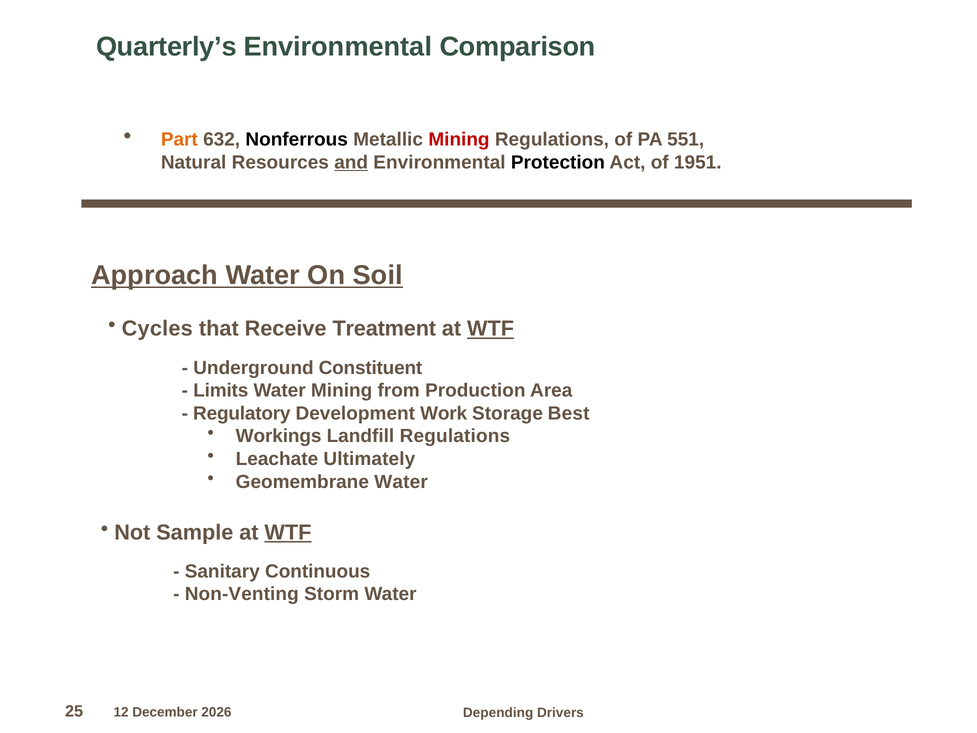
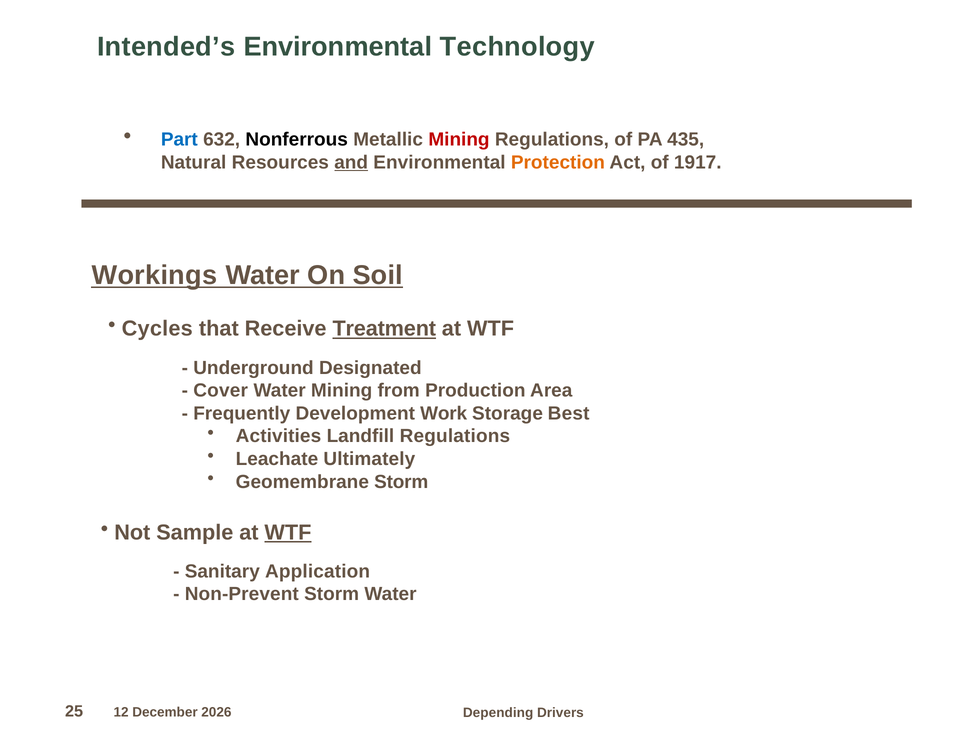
Quarterly’s: Quarterly’s -> Intended’s
Comparison: Comparison -> Technology
Part colour: orange -> blue
551: 551 -> 435
Protection colour: black -> orange
1951: 1951 -> 1917
Approach: Approach -> Workings
Treatment underline: none -> present
WTF at (491, 329) underline: present -> none
Constituent: Constituent -> Designated
Limits: Limits -> Cover
Regulatory: Regulatory -> Frequently
Workings: Workings -> Activities
Geomembrane Water: Water -> Storm
Continuous: Continuous -> Application
Non-Venting: Non-Venting -> Non-Prevent
